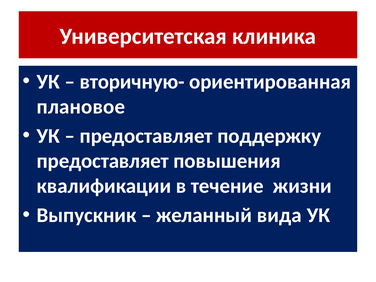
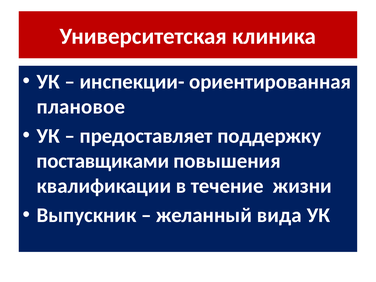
вторичную-: вторичную- -> инспекции-
предоставляет at (103, 161): предоставляет -> поставщиками
